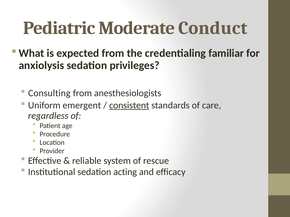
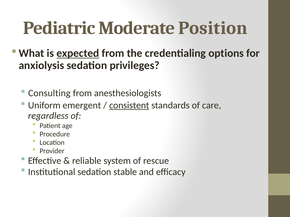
Conduct: Conduct -> Position
expected underline: none -> present
familiar: familiar -> options
acting: acting -> stable
